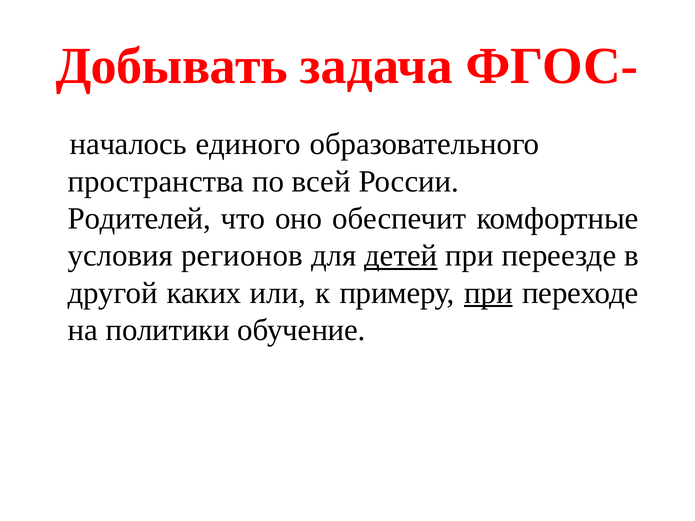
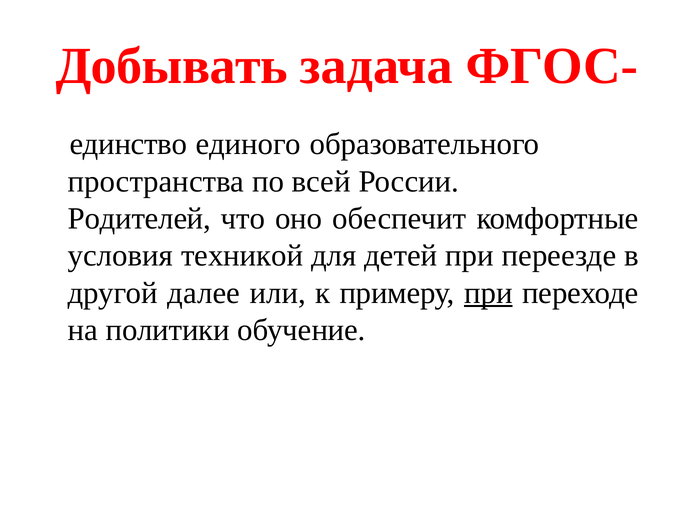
началось: началось -> единство
регионов: регионов -> техникой
детей underline: present -> none
каких: каких -> далее
